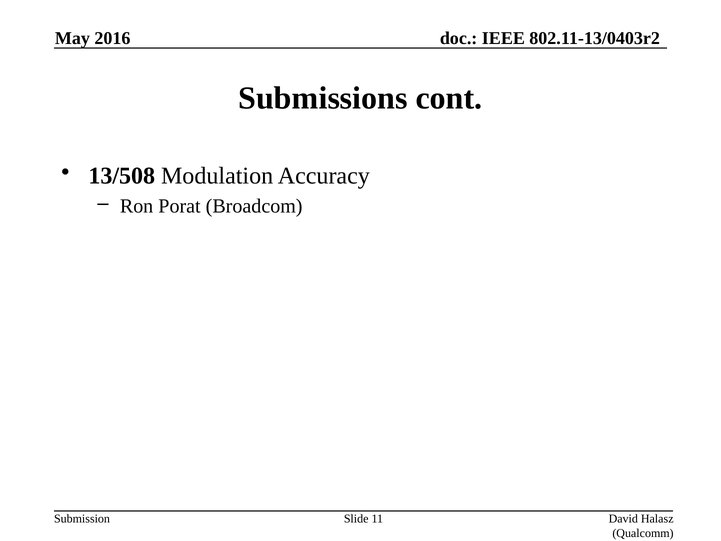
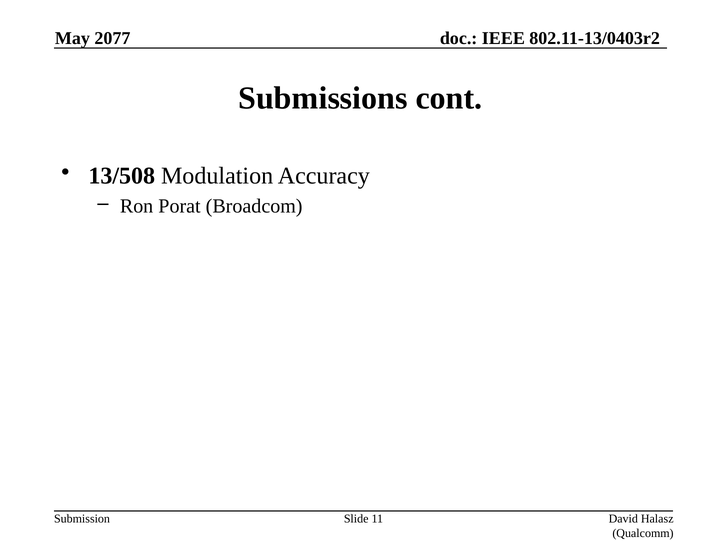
2016: 2016 -> 2077
